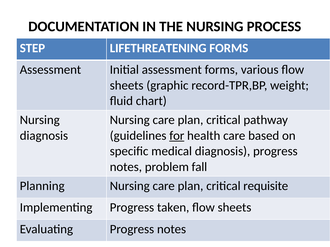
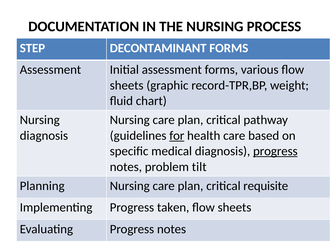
LIFETHREATENING: LIFETHREATENING -> DECONTAMINANT
progress at (275, 152) underline: none -> present
fall: fall -> tilt
